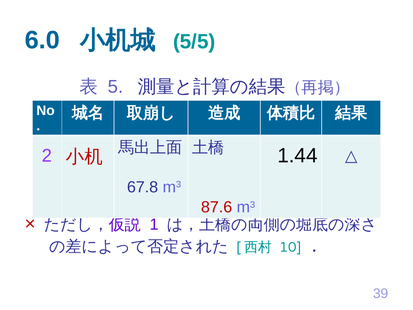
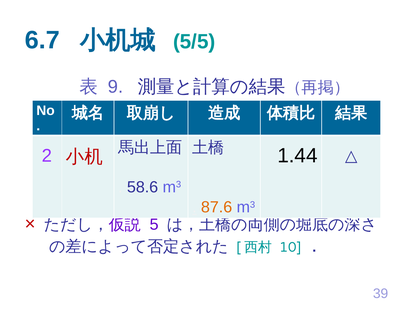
6.0: 6.0 -> 6.7
5: 5 -> 9
67.8: 67.8 -> 58.6
87.6 colour: red -> orange
1: 1 -> 5
